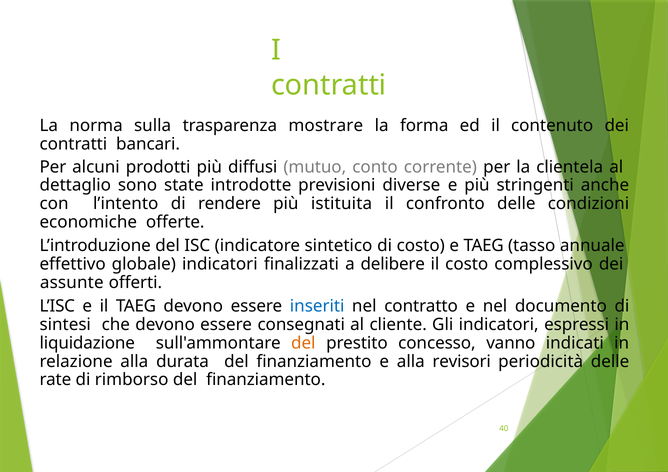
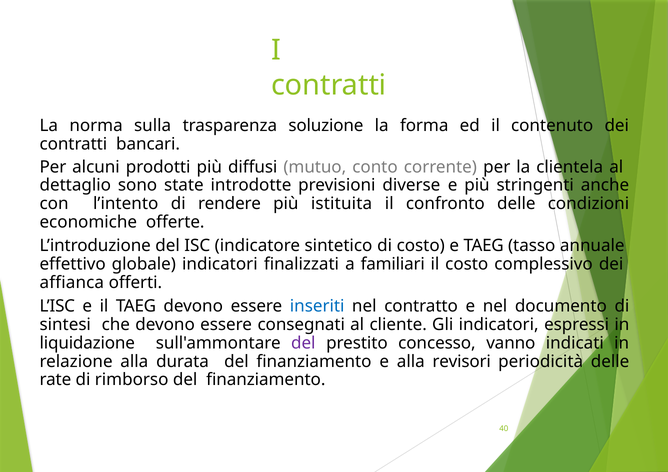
mostrare: mostrare -> soluzione
delibere: delibere -> familiari
assunte: assunte -> affianca
del at (303, 343) colour: orange -> purple
